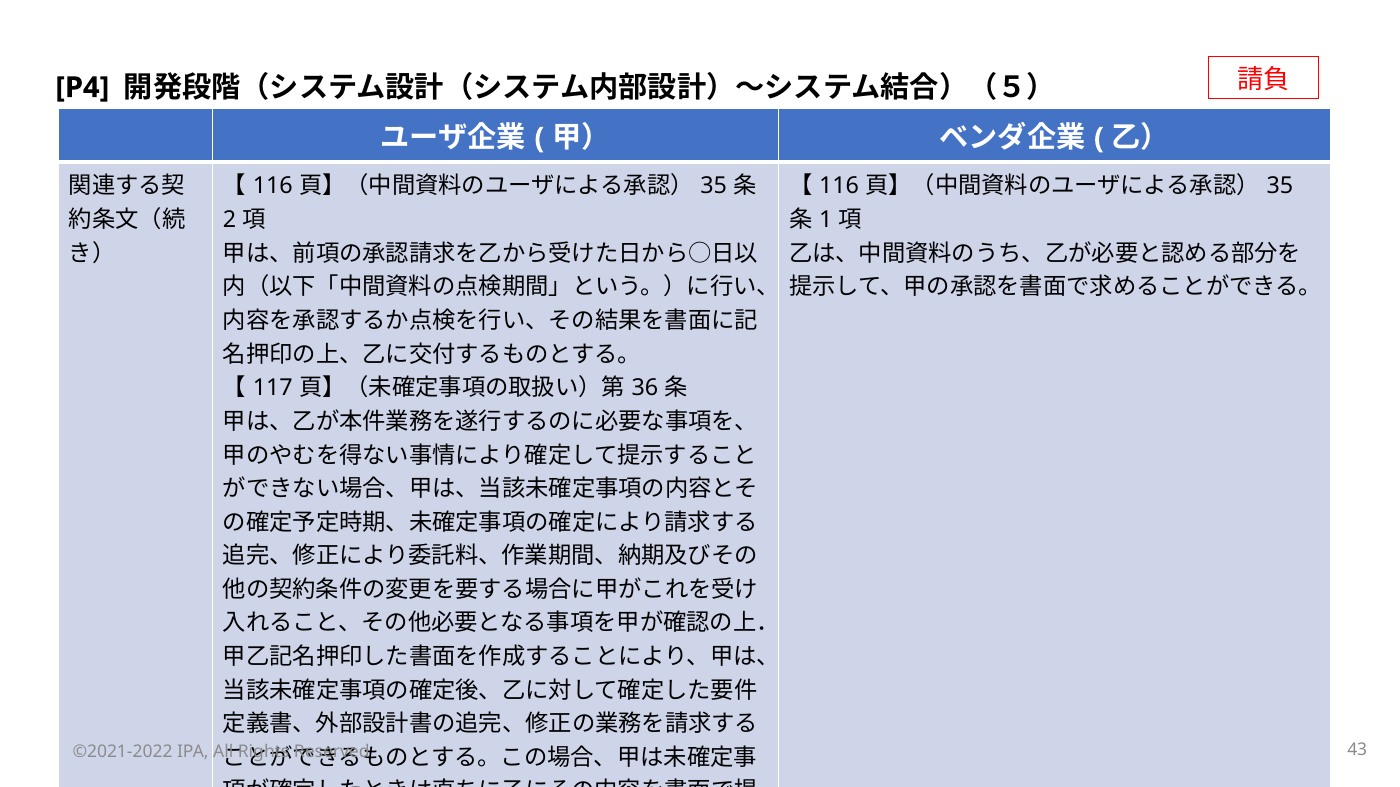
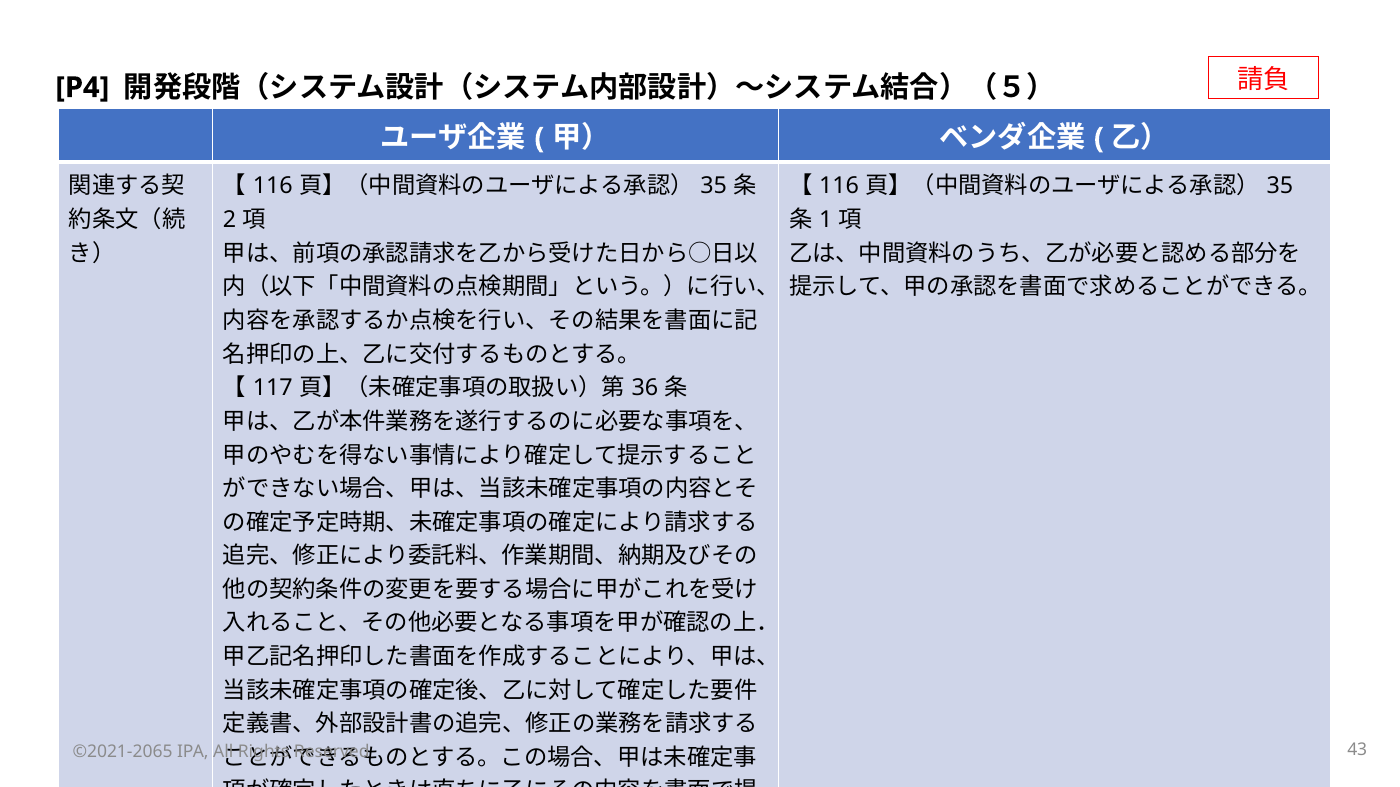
©2021-2022: ©2021-2022 -> ©2021-2065
